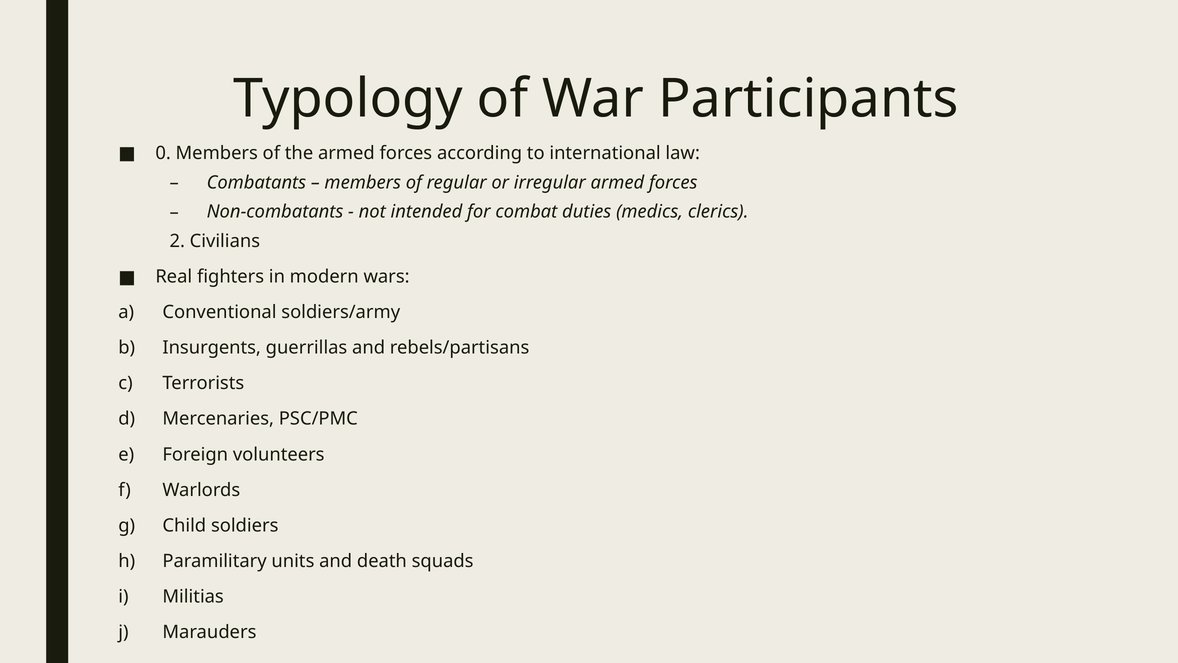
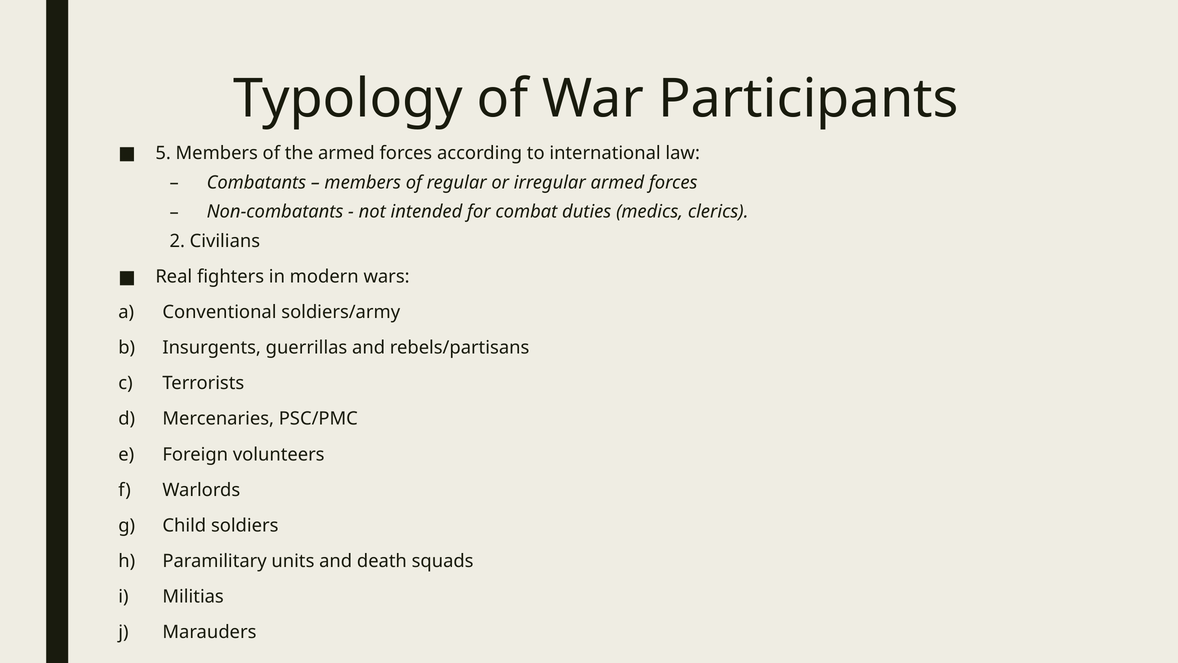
0: 0 -> 5
